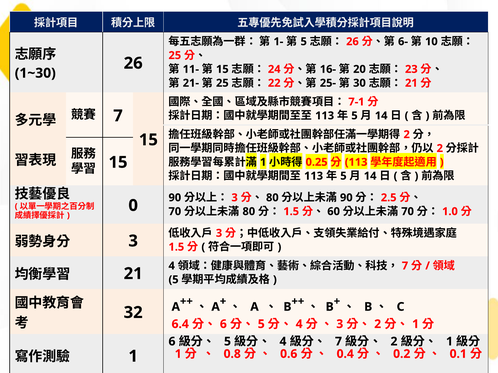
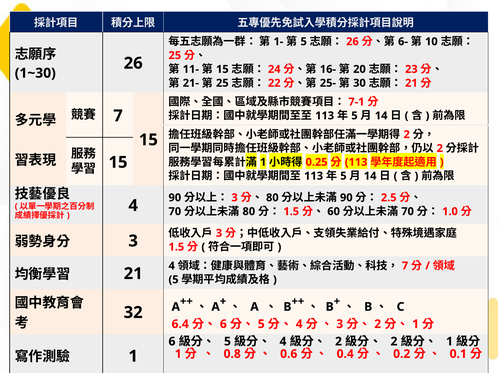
0 at (133, 206): 0 -> 4
7 at (338, 342): 7 -> 2
